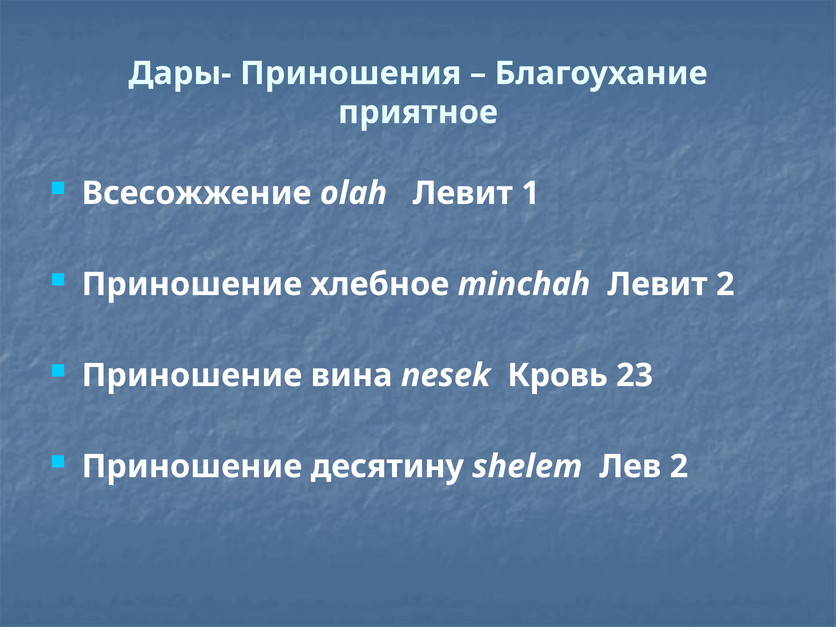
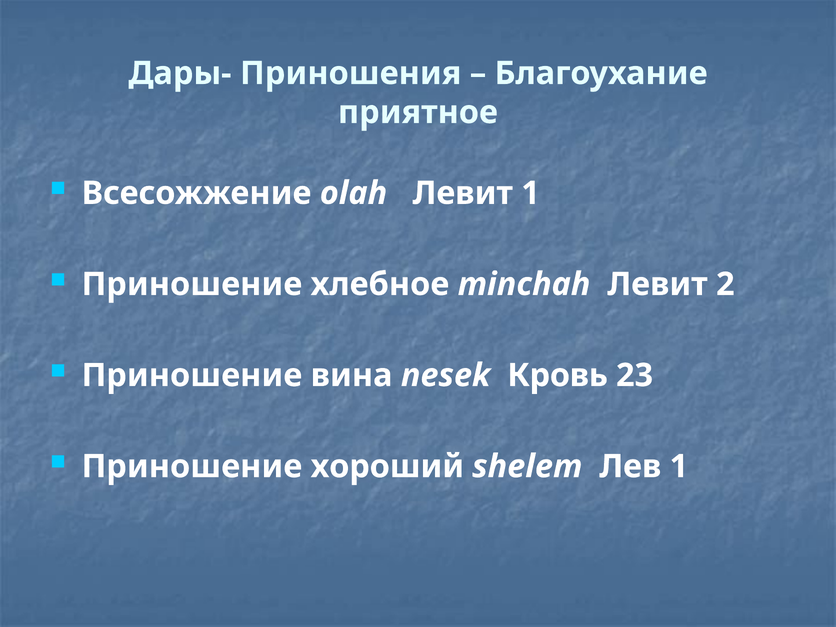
десятину: десятину -> хороший
Лев 2: 2 -> 1
